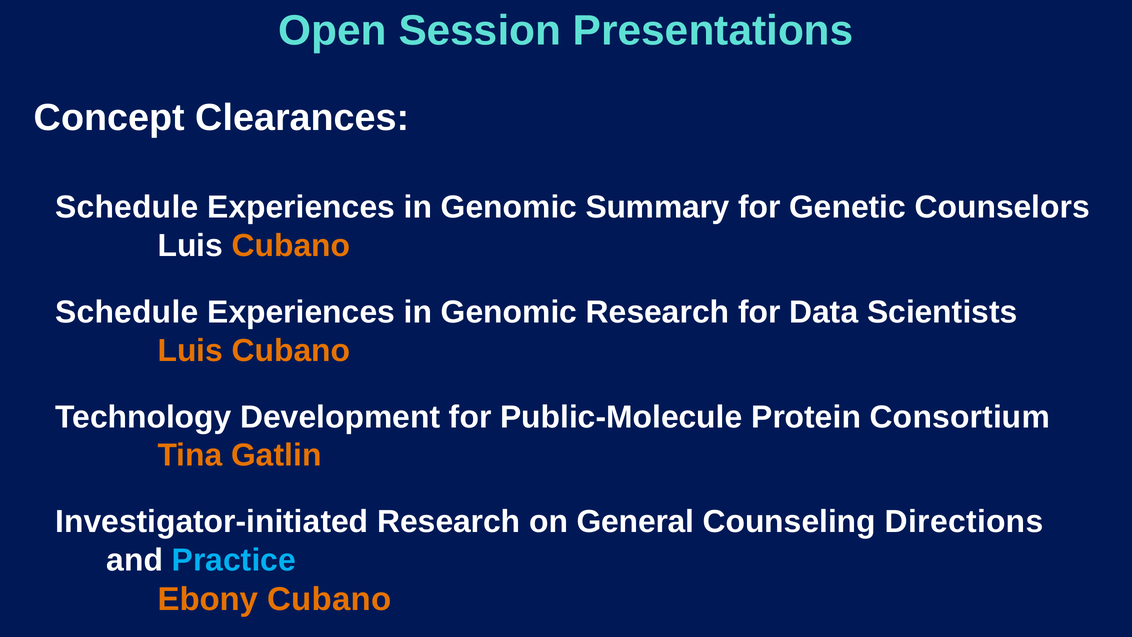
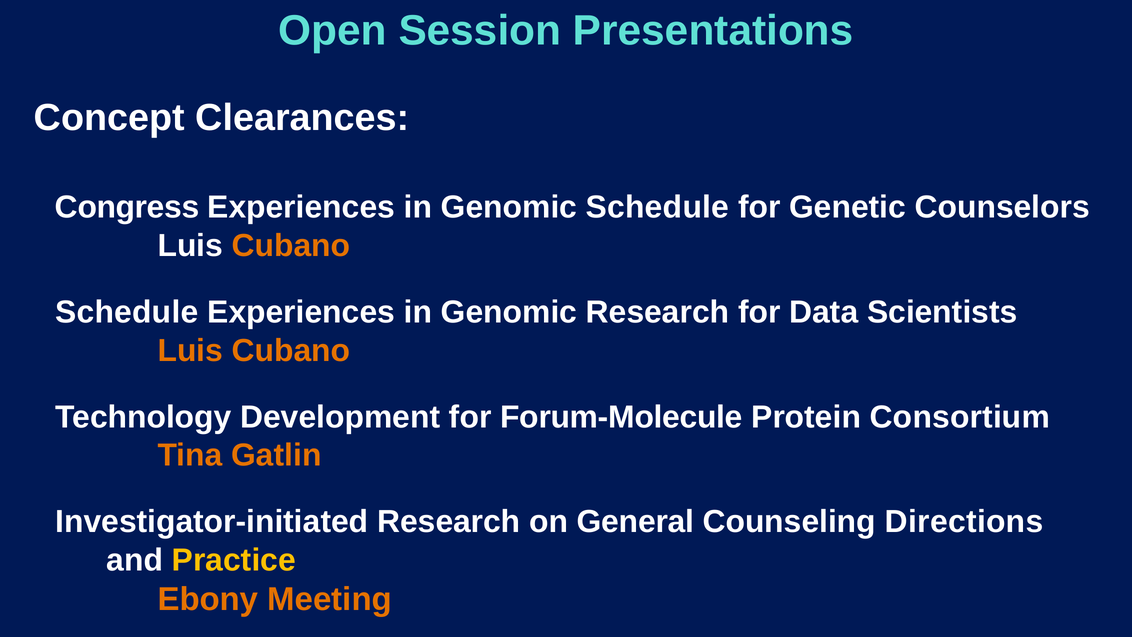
Schedule at (127, 207): Schedule -> Congress
Genomic Summary: Summary -> Schedule
Public-Molecule: Public-Molecule -> Forum-Molecule
Practice colour: light blue -> yellow
Ebony Cubano: Cubano -> Meeting
